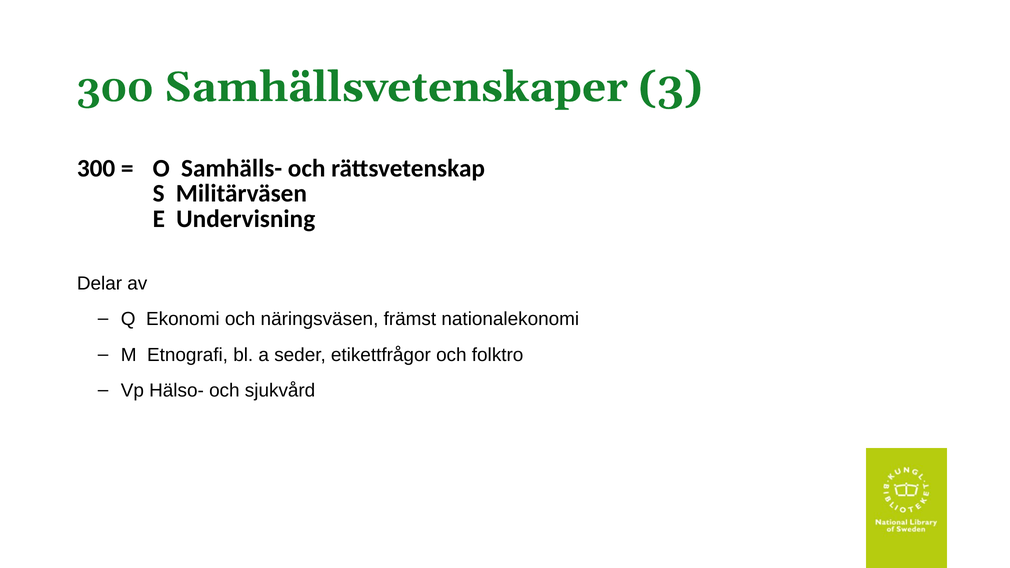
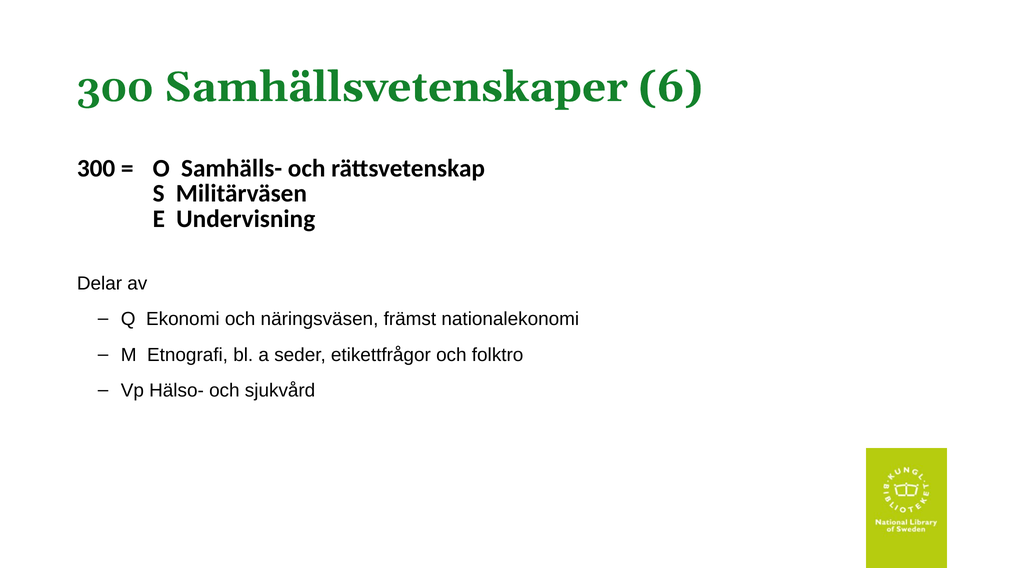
3: 3 -> 6
